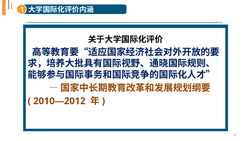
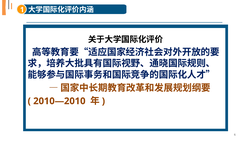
2010—2012: 2010—2012 -> 2010—2010
